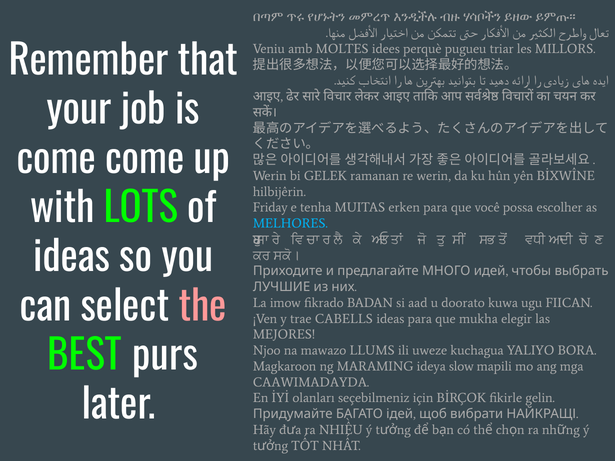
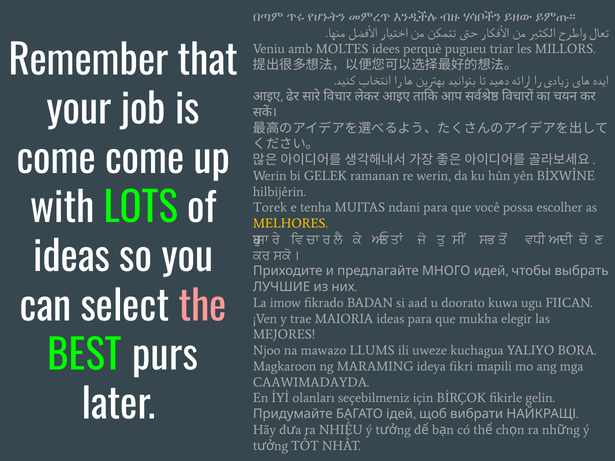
Friday: Friday -> Torek
erken: erken -> ndani
MELHORES colour: light blue -> yellow
CABELLS: CABELLS -> MAIORIA
slow: slow -> fikri
